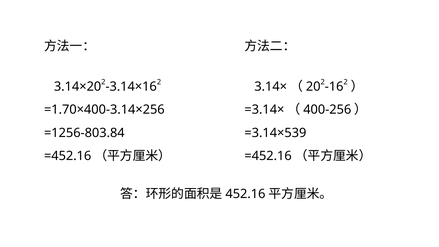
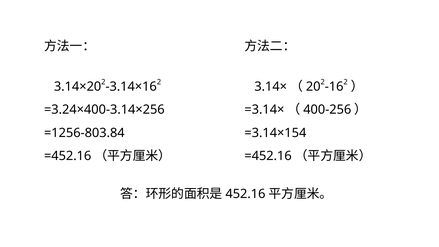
=1.70×400-3.14×256: =1.70×400-3.14×256 -> =3.24×400-3.14×256
=3.14×539: =3.14×539 -> =3.14×154
